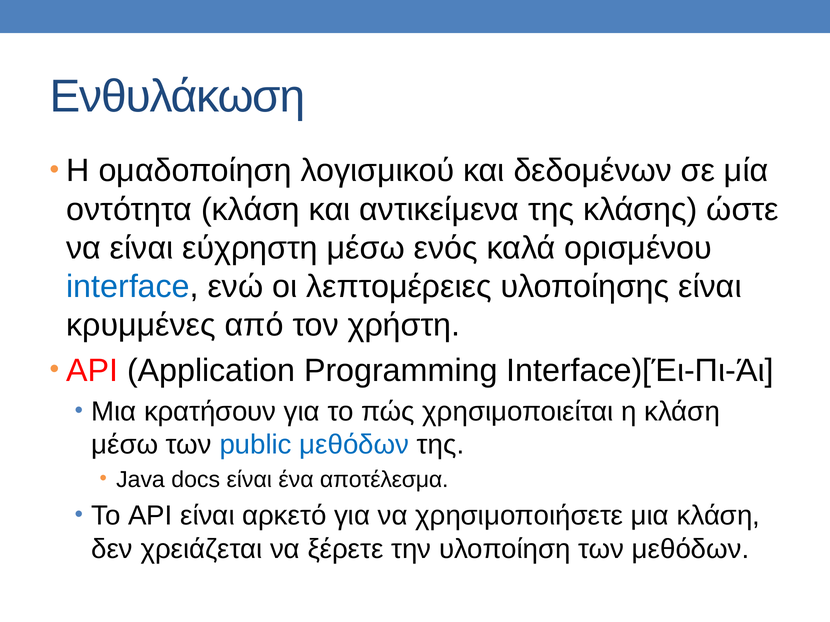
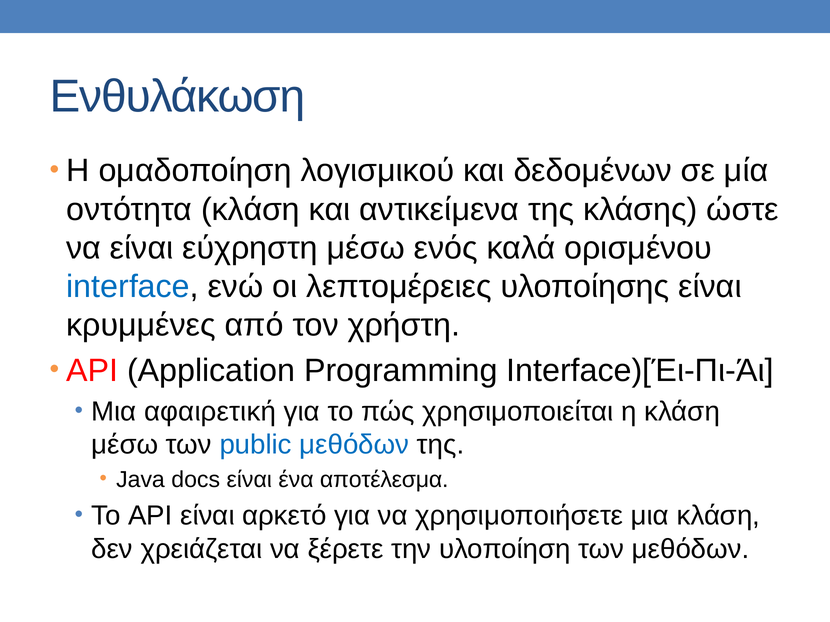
κρατήσουν: κρατήσουν -> αφαιρετική
